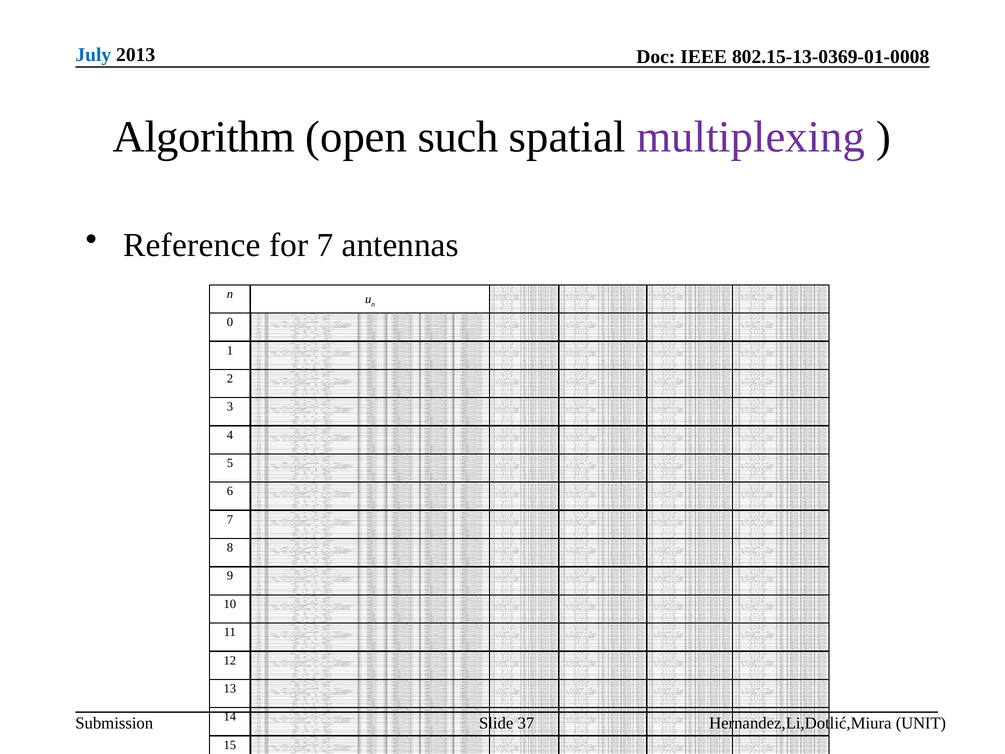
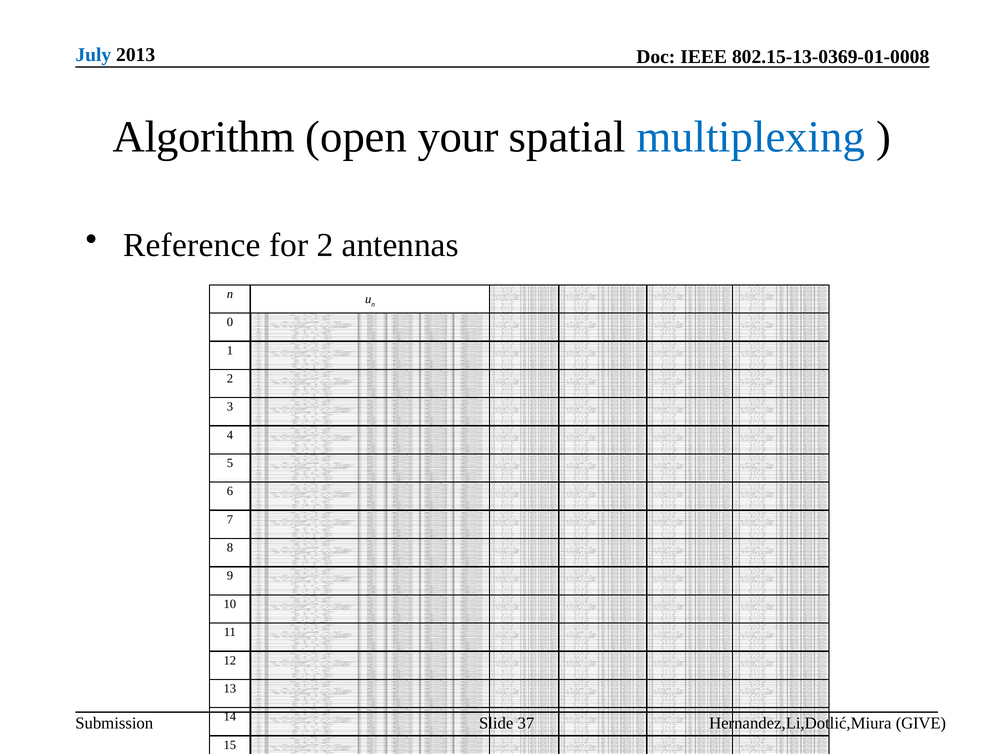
such: such -> your
multiplexing colour: purple -> blue
for 7: 7 -> 2
UNIT: UNIT -> GIVE
